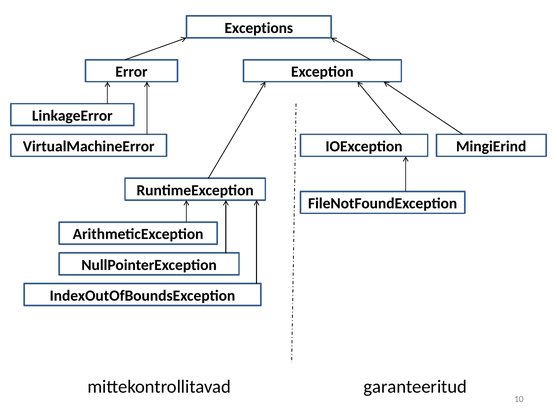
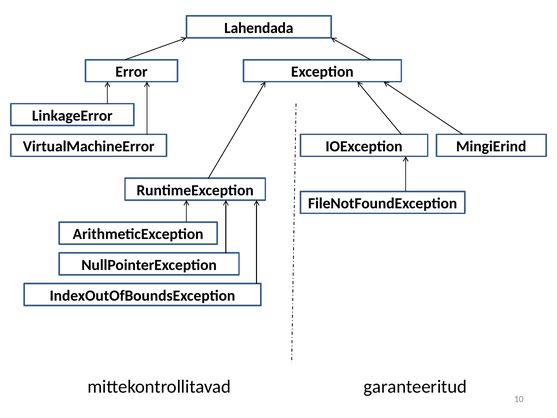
Exceptions: Exceptions -> Lahendada
